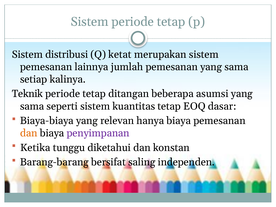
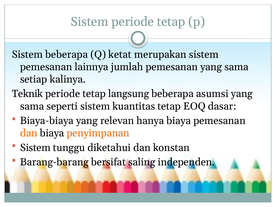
Sistem distribusi: distribusi -> beberapa
ditangan: ditangan -> langsung
penyimpanan colour: purple -> orange
Ketika at (35, 148): Ketika -> Sistem
